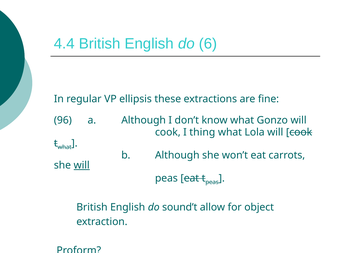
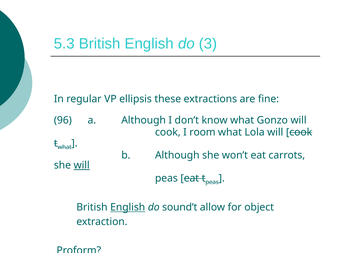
4.4: 4.4 -> 5.3
6: 6 -> 3
thing: thing -> room
English at (128, 207) underline: none -> present
